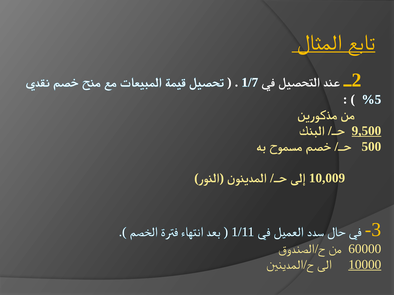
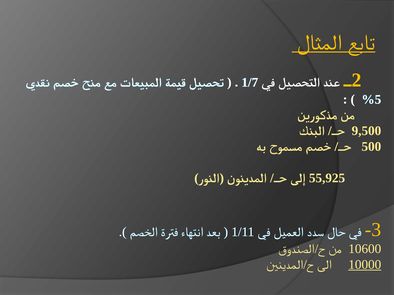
9,500 underline: present -> none
10,009: 10,009 -> 55,925
60000: 60000 -> 10600
